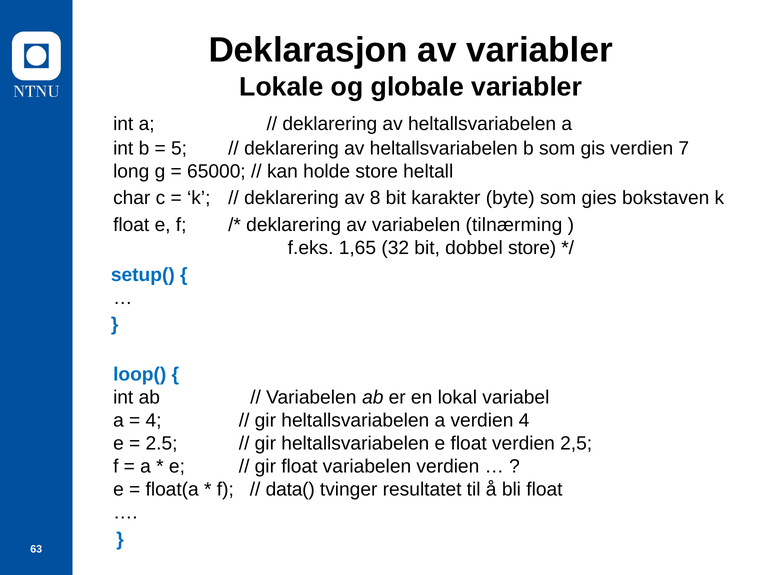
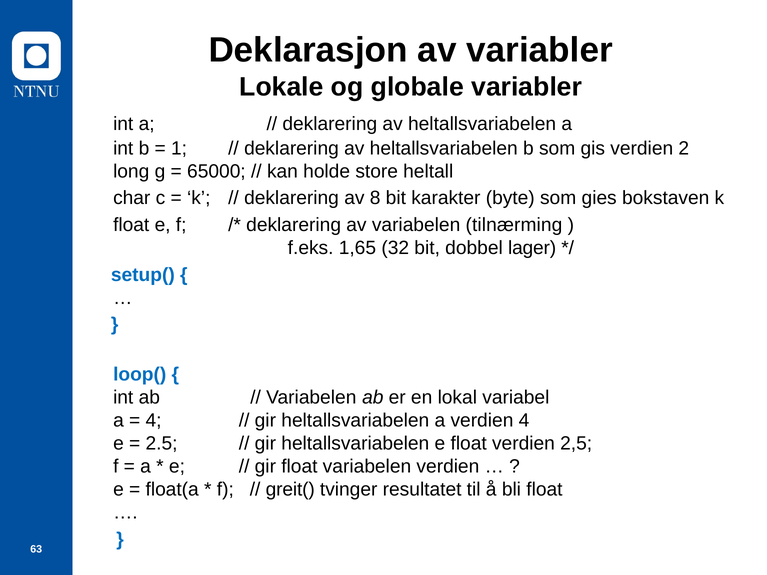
5: 5 -> 1
7: 7 -> 2
dobbel store: store -> lager
data(: data( -> greit(
